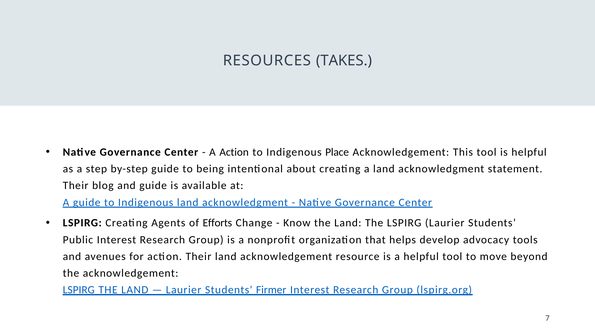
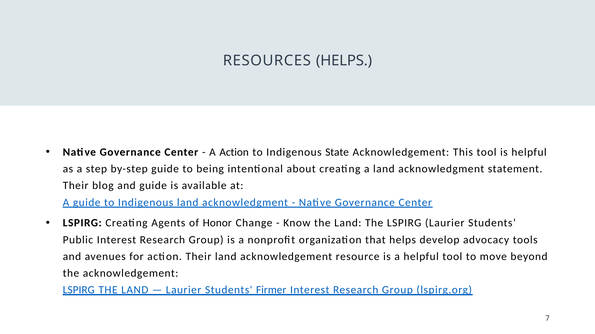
RESOURCES TAKES: TAKES -> HELPS
Place: Place -> State
Efforts: Efforts -> Honor
